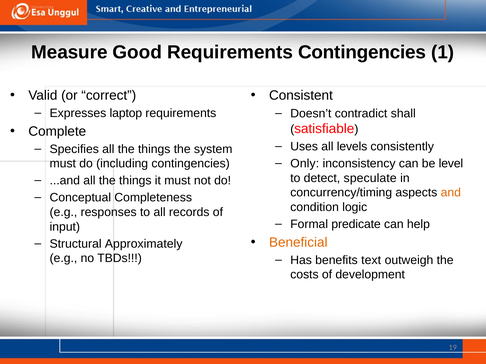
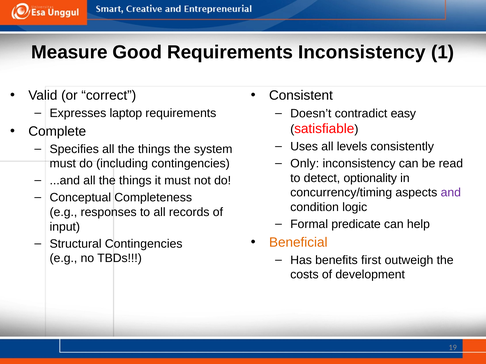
Requirements Contingencies: Contingencies -> Inconsistency
shall: shall -> easy
level: level -> read
speculate: speculate -> optionality
and colour: orange -> purple
Structural Approximately: Approximately -> Contingencies
text: text -> first
